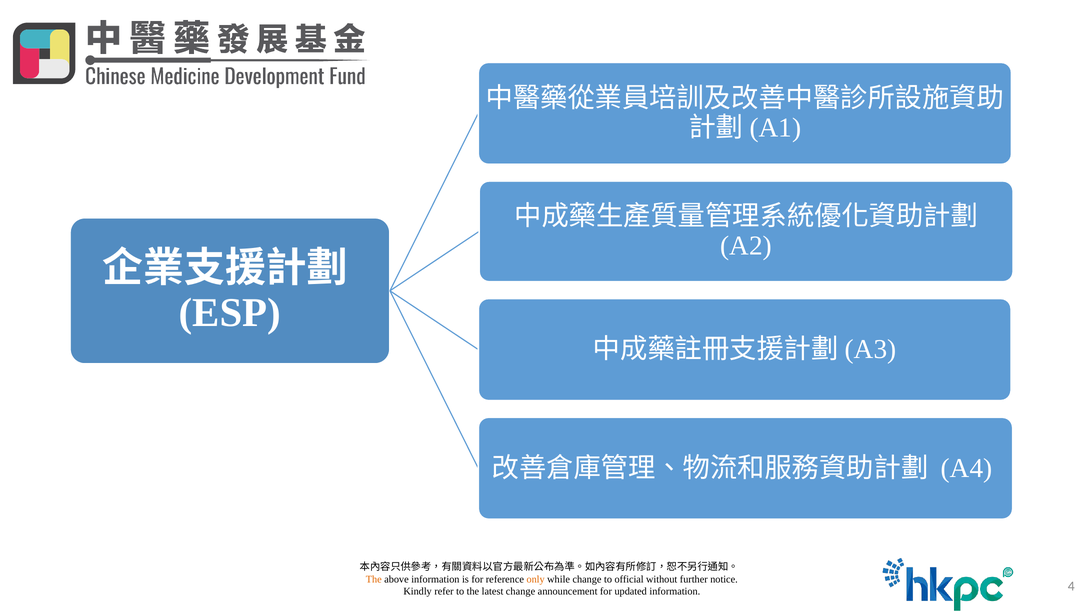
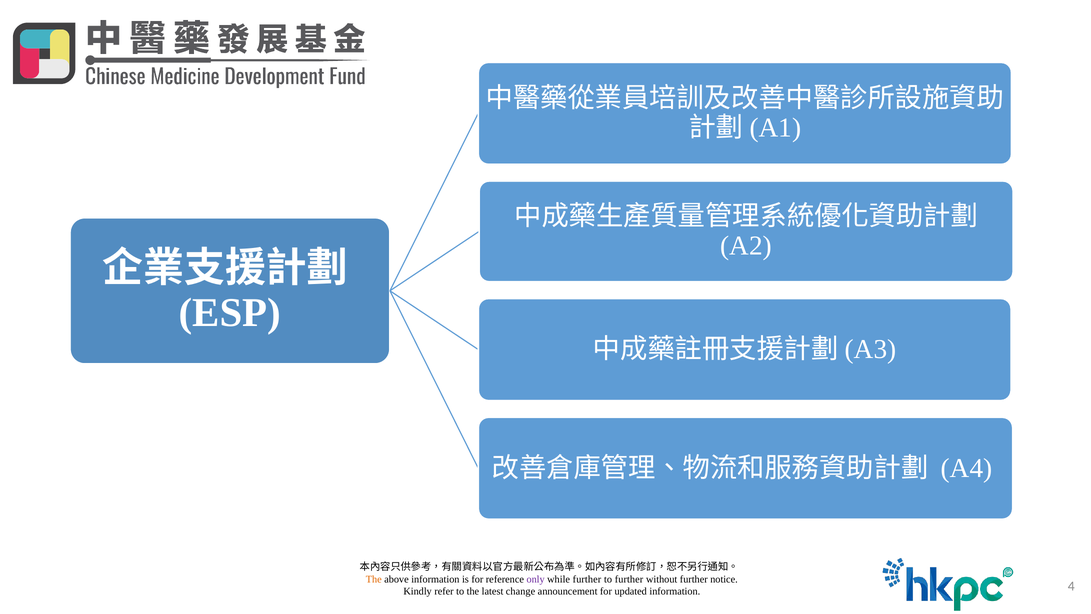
only colour: orange -> purple
while change: change -> further
to official: official -> further
